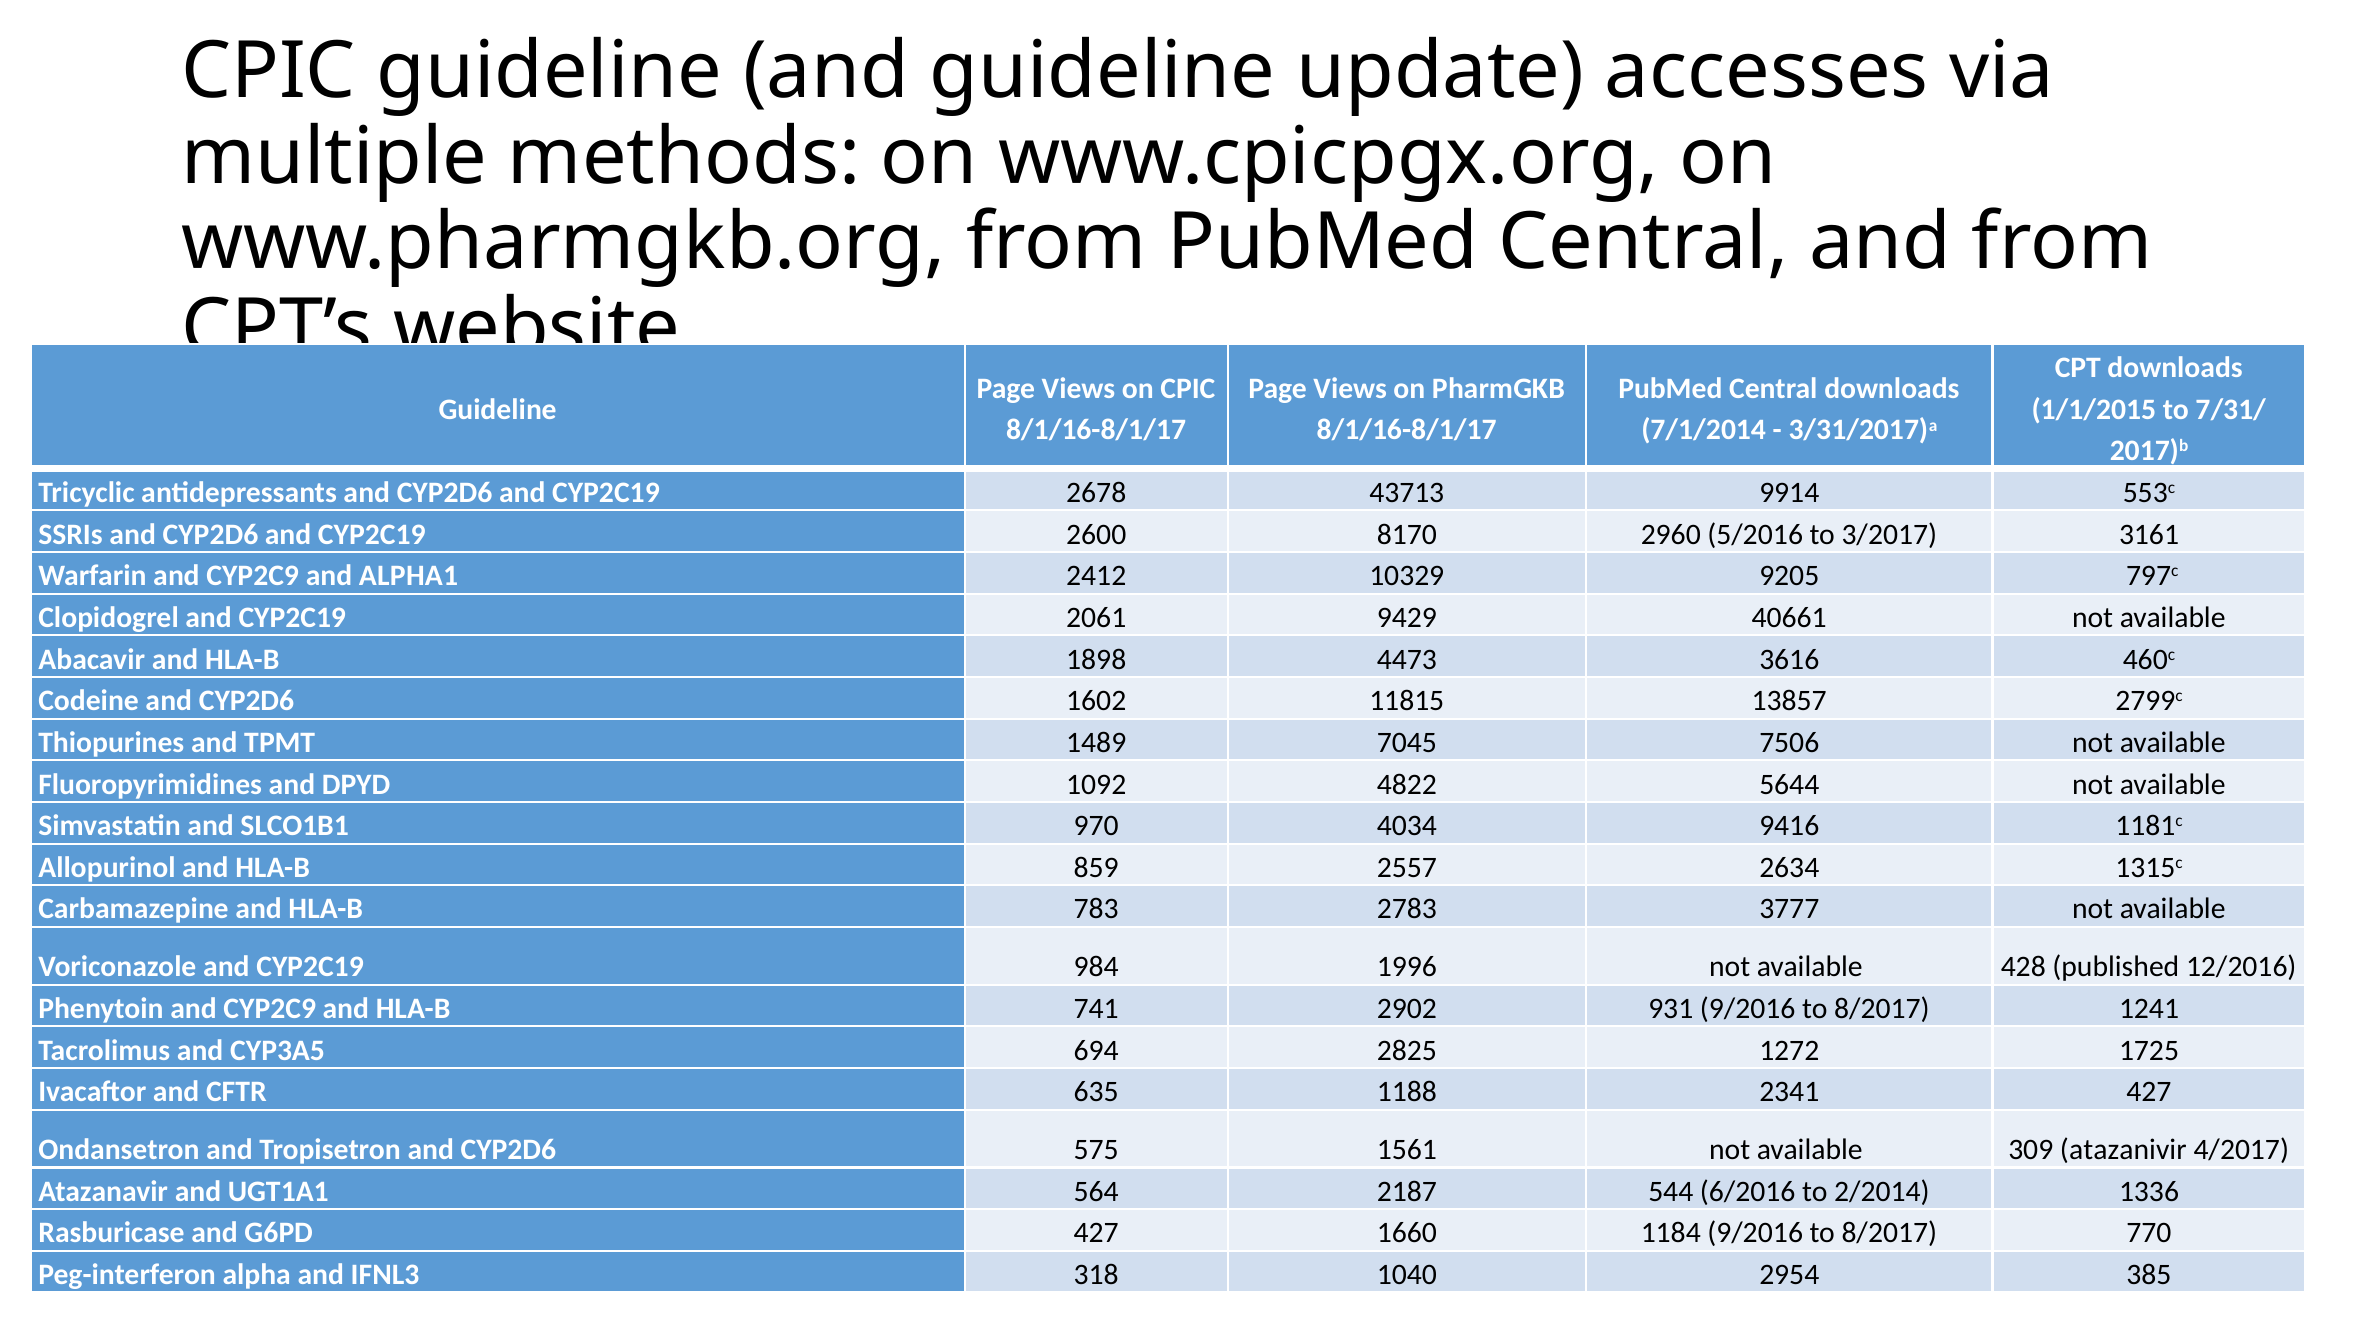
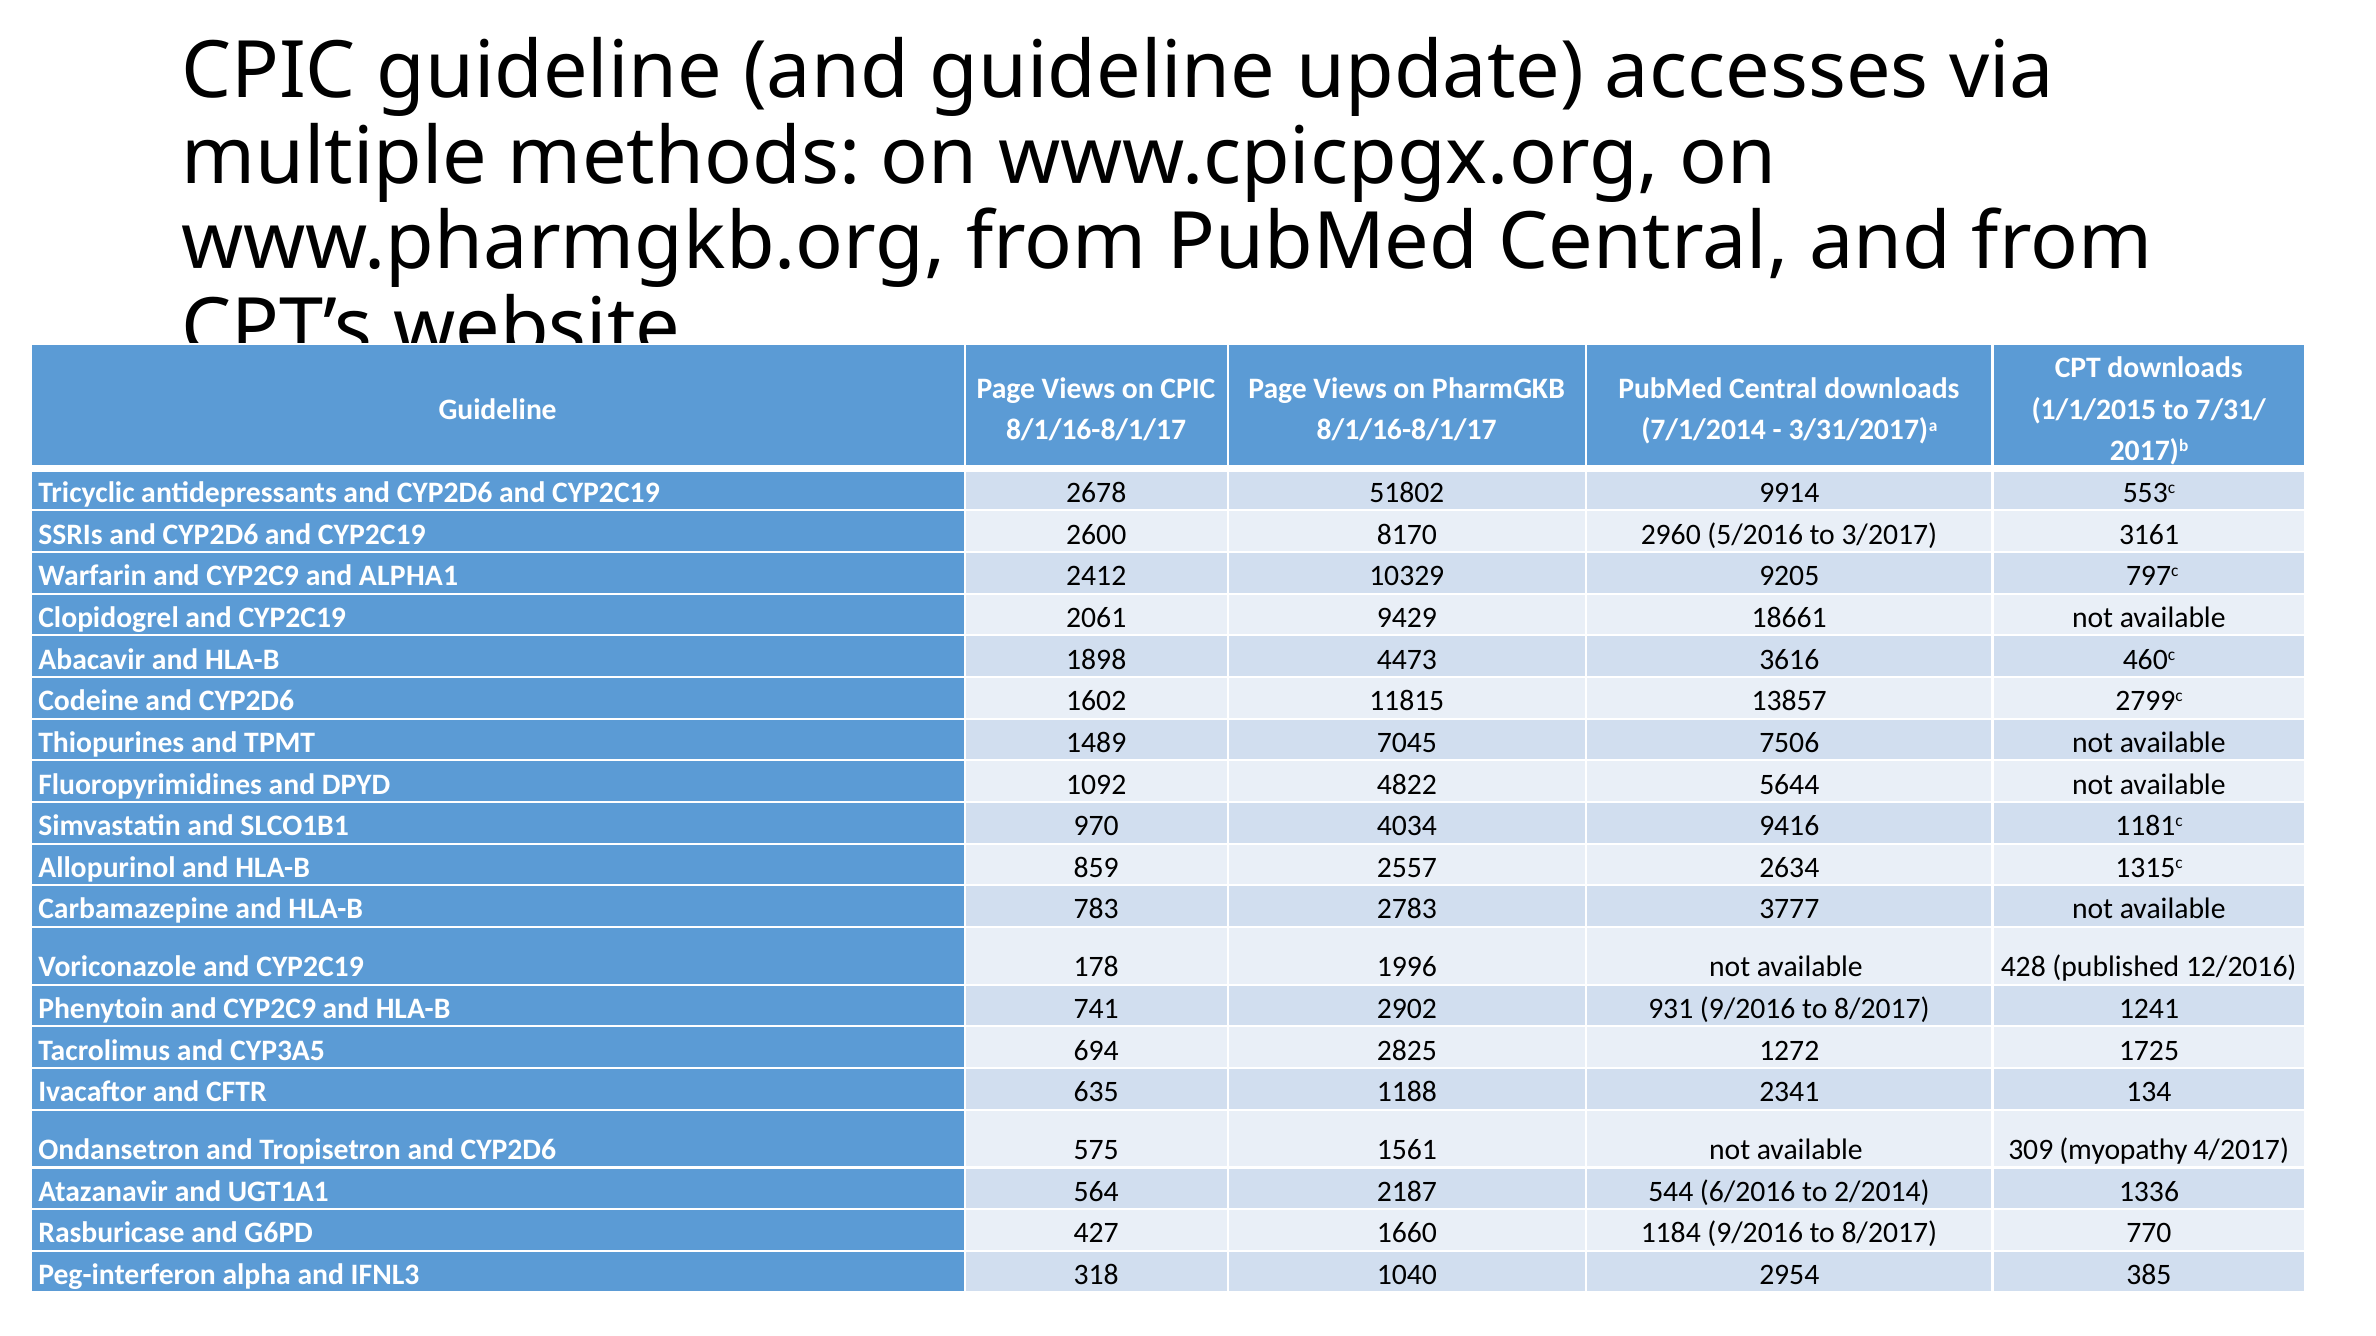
43713: 43713 -> 51802
40661: 40661 -> 18661
984: 984 -> 178
2341 427: 427 -> 134
atazanivir: atazanivir -> myopathy
